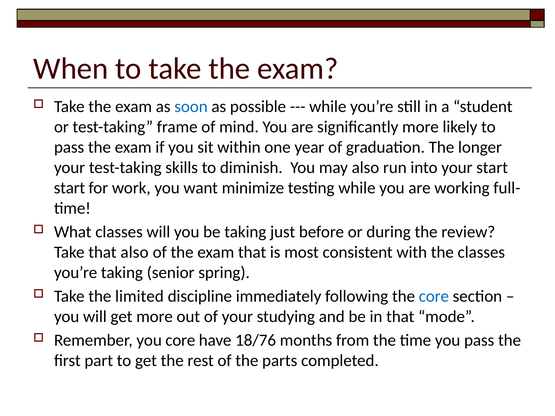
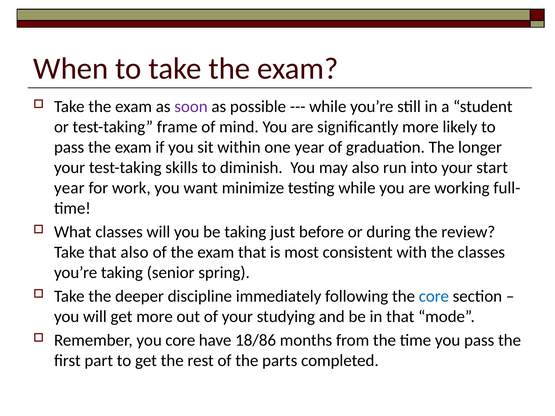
soon colour: blue -> purple
start at (69, 188): start -> year
limited: limited -> deeper
18/76: 18/76 -> 18/86
